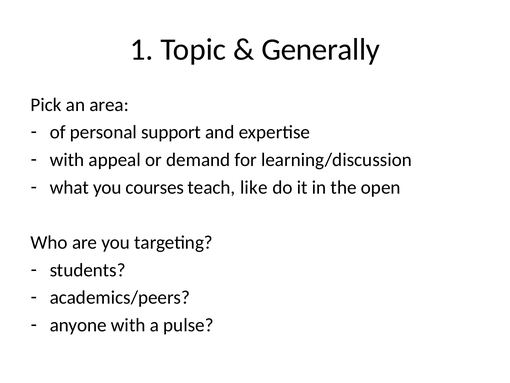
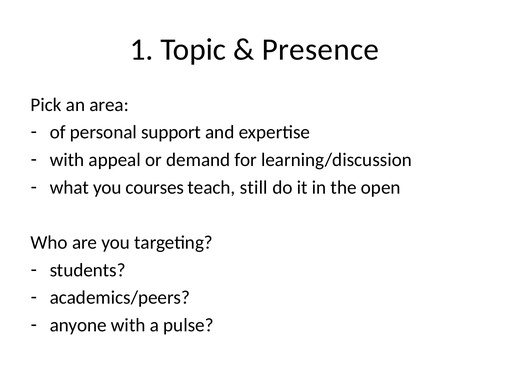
Generally: Generally -> Presence
like: like -> still
